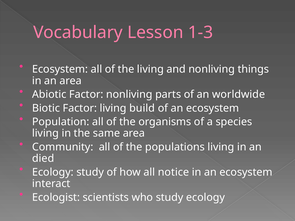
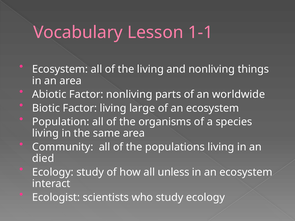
1-3: 1-3 -> 1-1
build: build -> large
notice: notice -> unless
